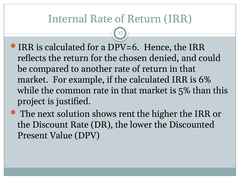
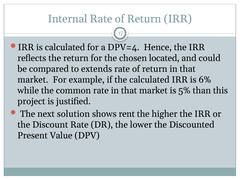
DPV=6: DPV=6 -> DPV=4
denied: denied -> located
another: another -> extends
